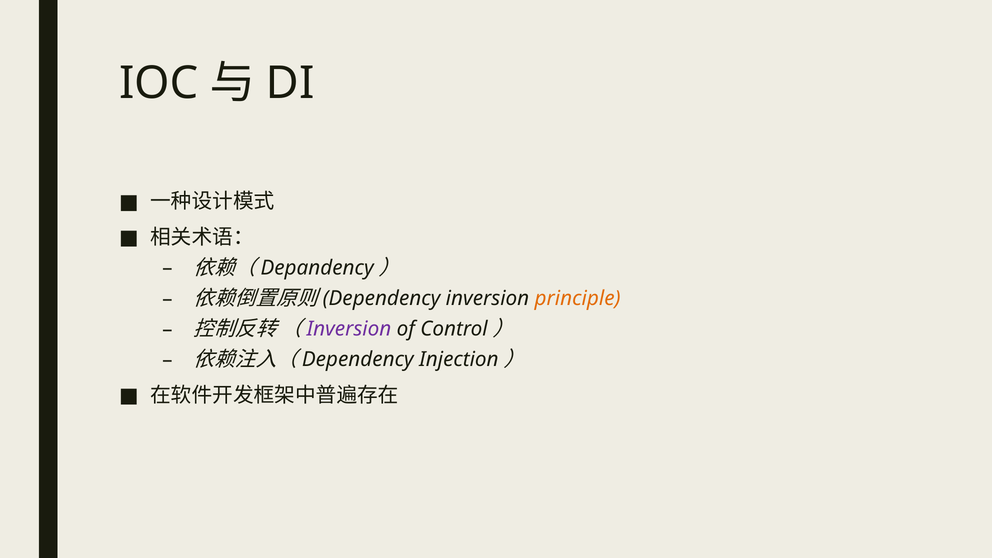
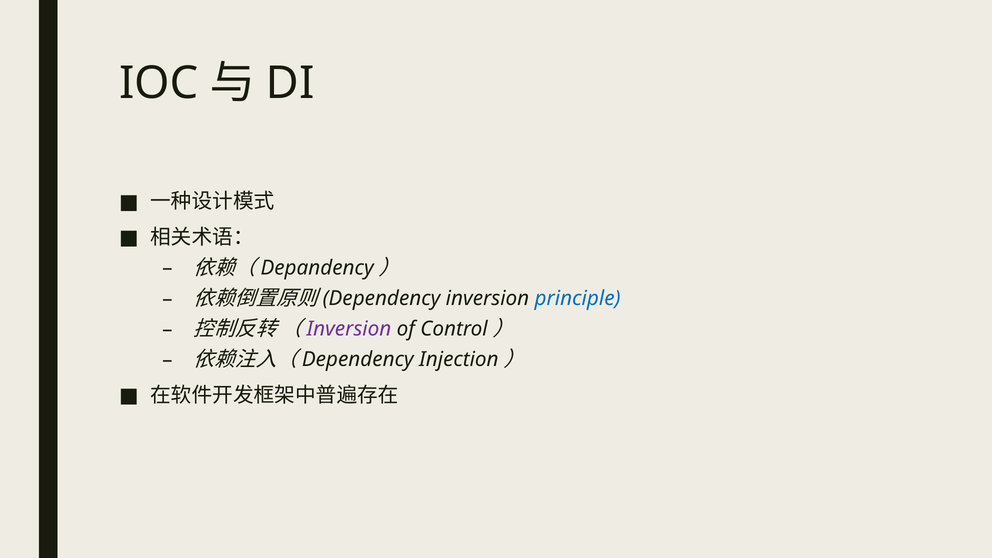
principle colour: orange -> blue
